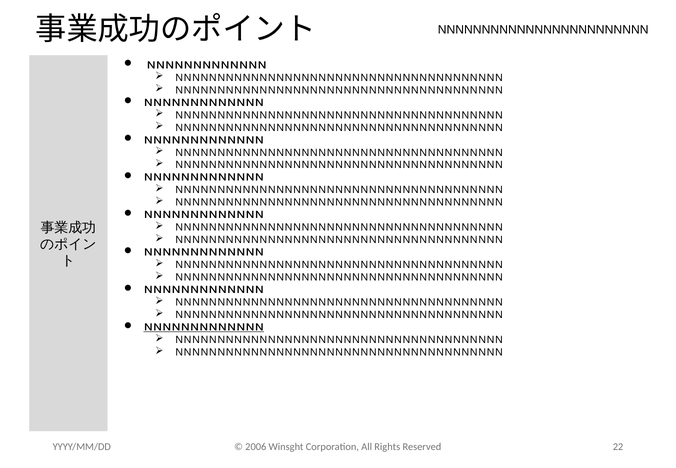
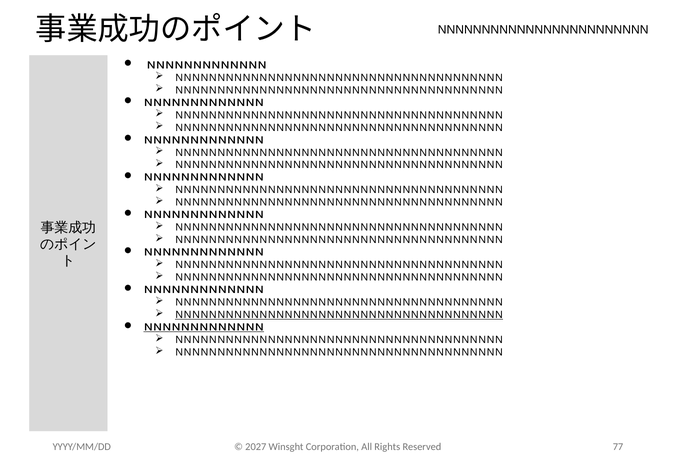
NNNNNNNNNNNNNNNNNNNNNNNNNNNNNNNNNNNNNNN at (339, 315) underline: none -> present
2006: 2006 -> 2027
22: 22 -> 77
